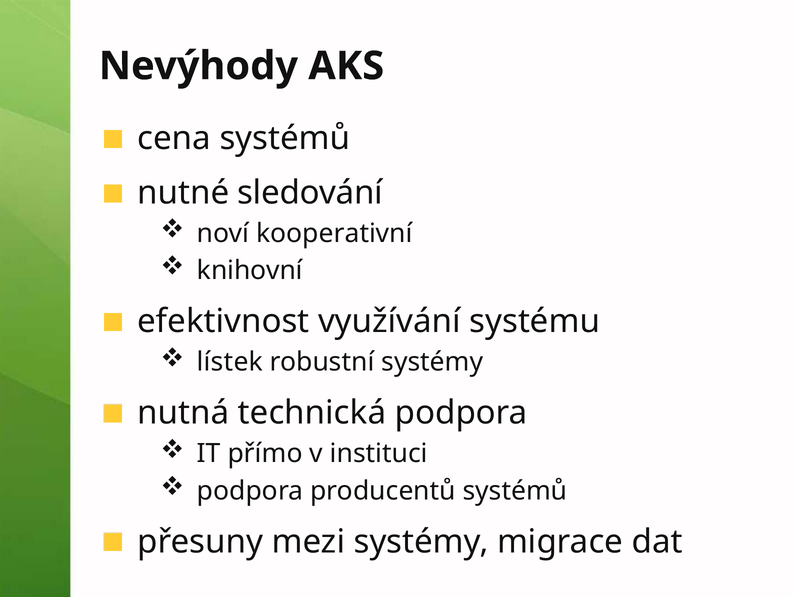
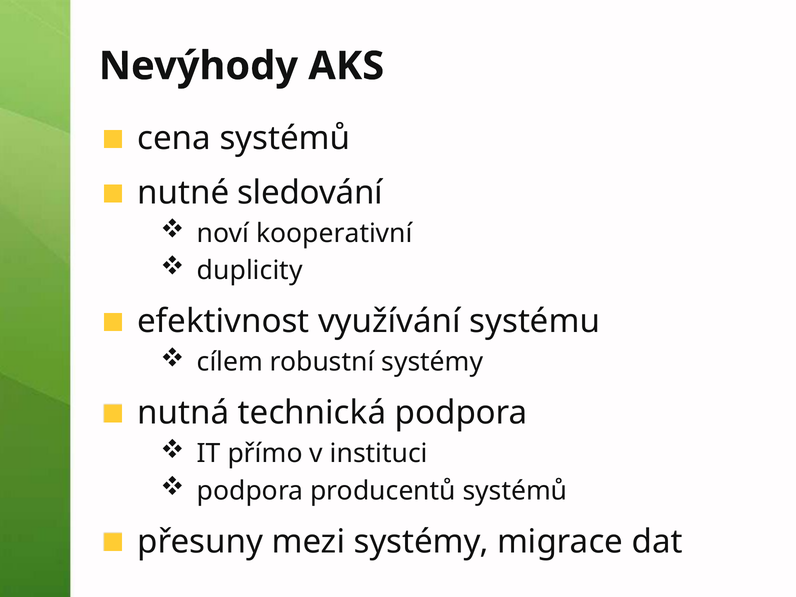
knihovní: knihovní -> duplicity
lístek: lístek -> cílem
